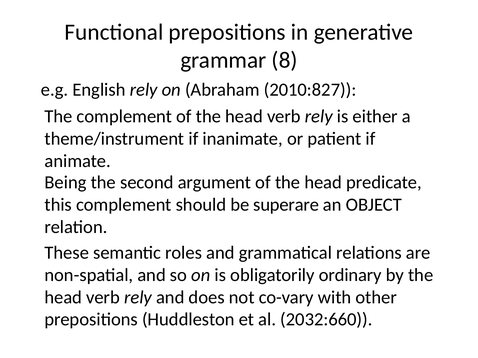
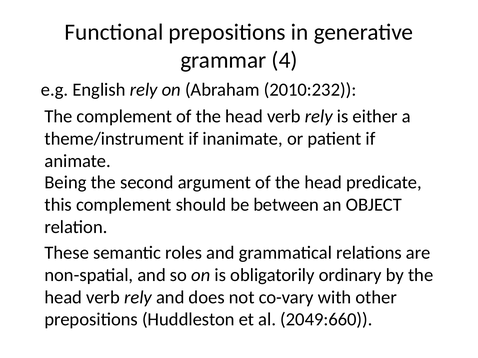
8: 8 -> 4
2010:827: 2010:827 -> 2010:232
superare: superare -> between
2032:660: 2032:660 -> 2049:660
